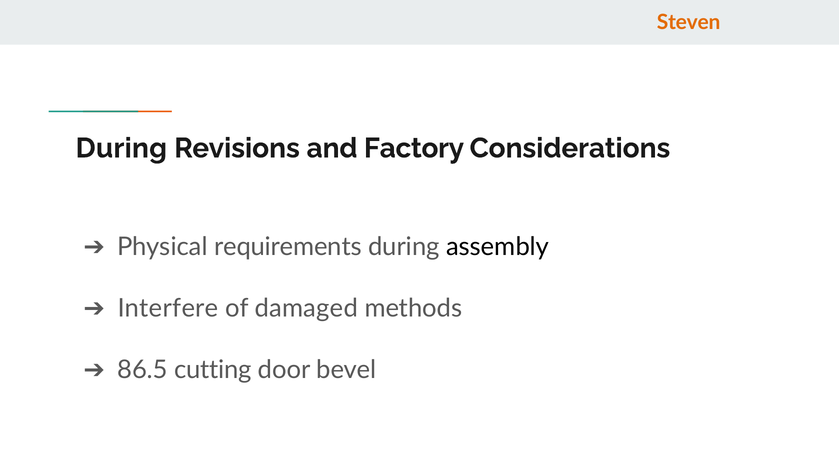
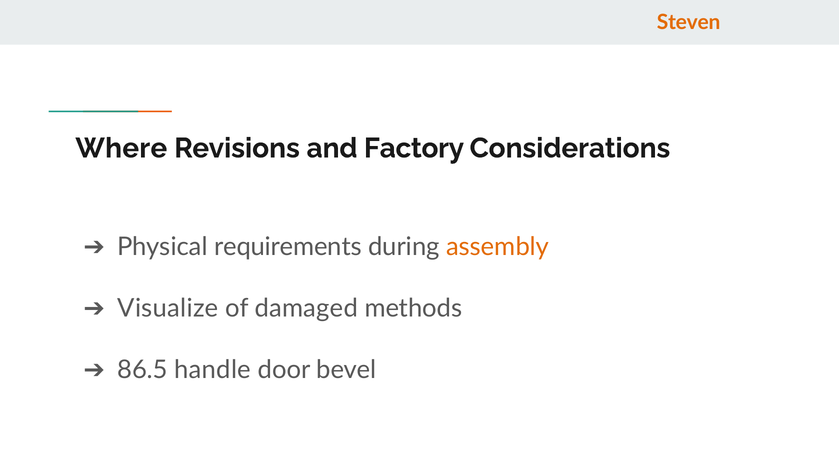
During at (121, 148): During -> Where
assembly colour: black -> orange
Interfere: Interfere -> Visualize
cutting: cutting -> handle
